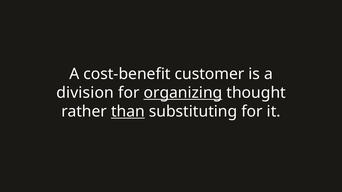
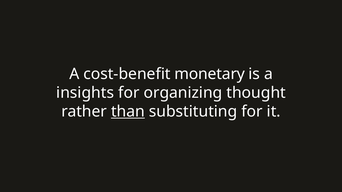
customer: customer -> monetary
division: division -> insights
organizing underline: present -> none
